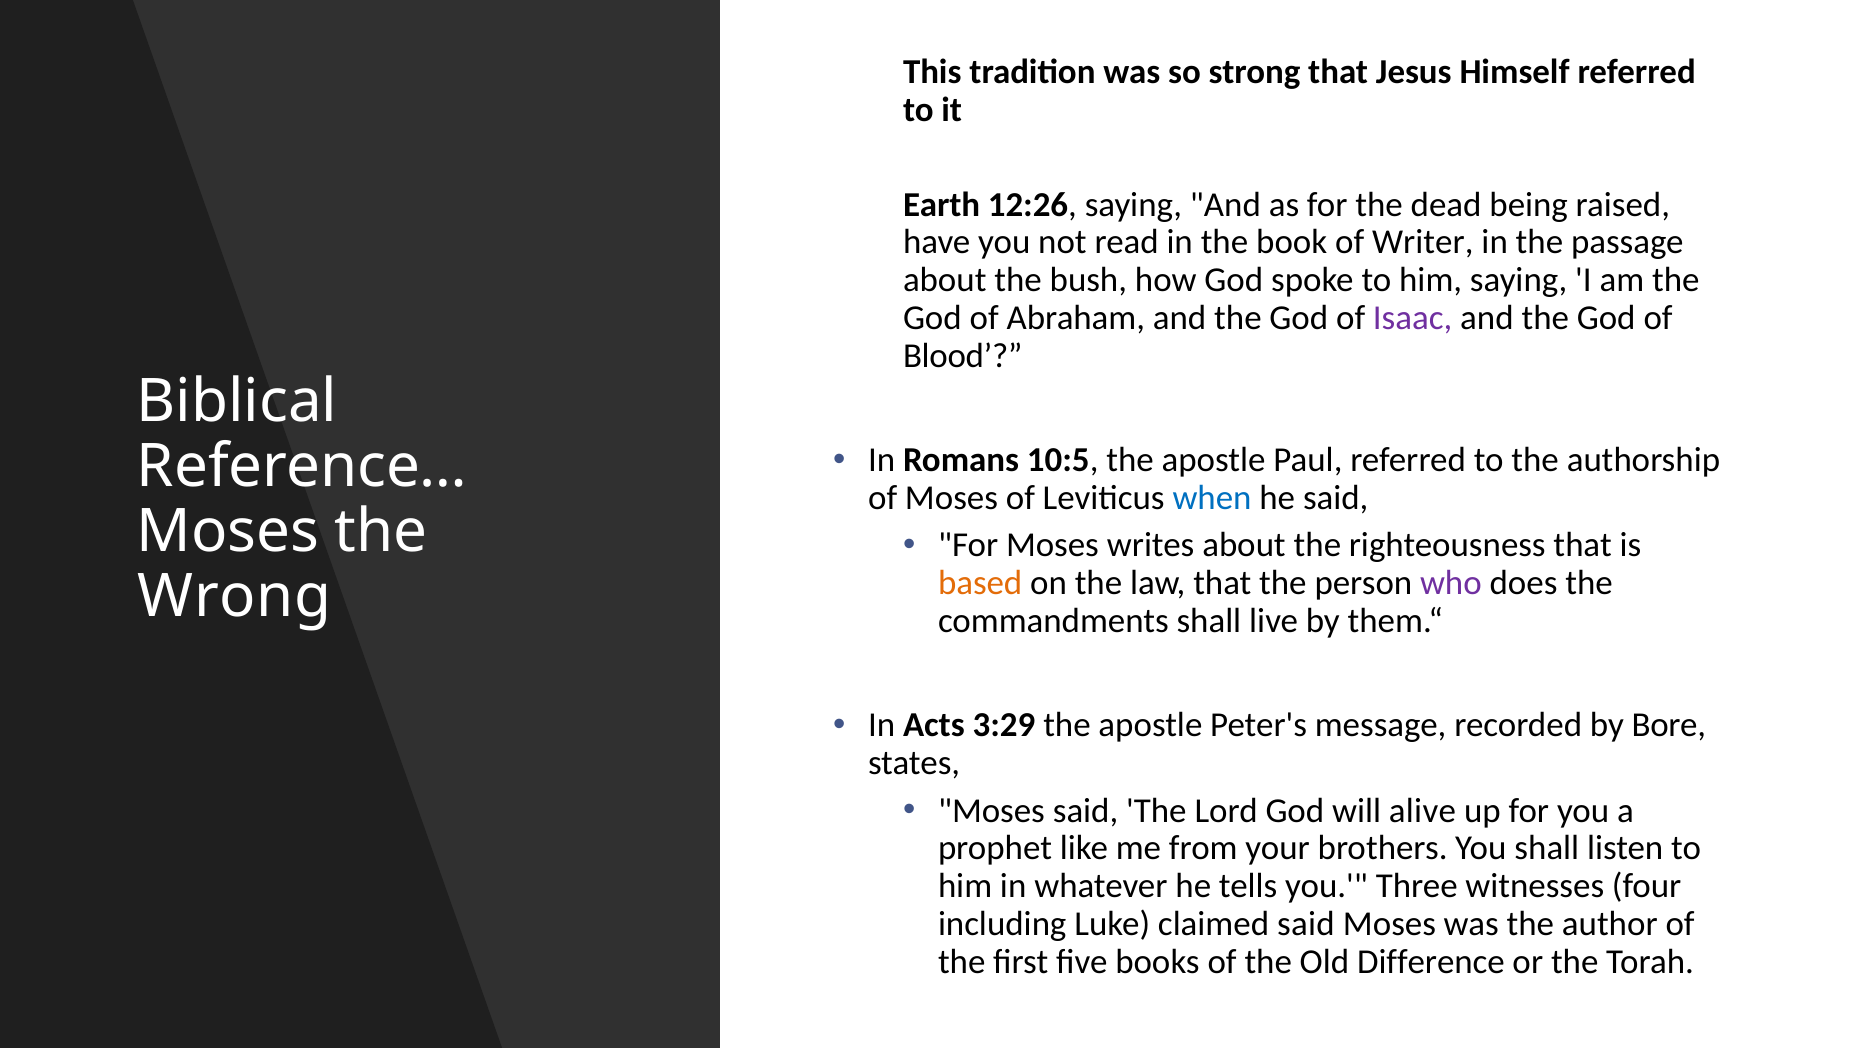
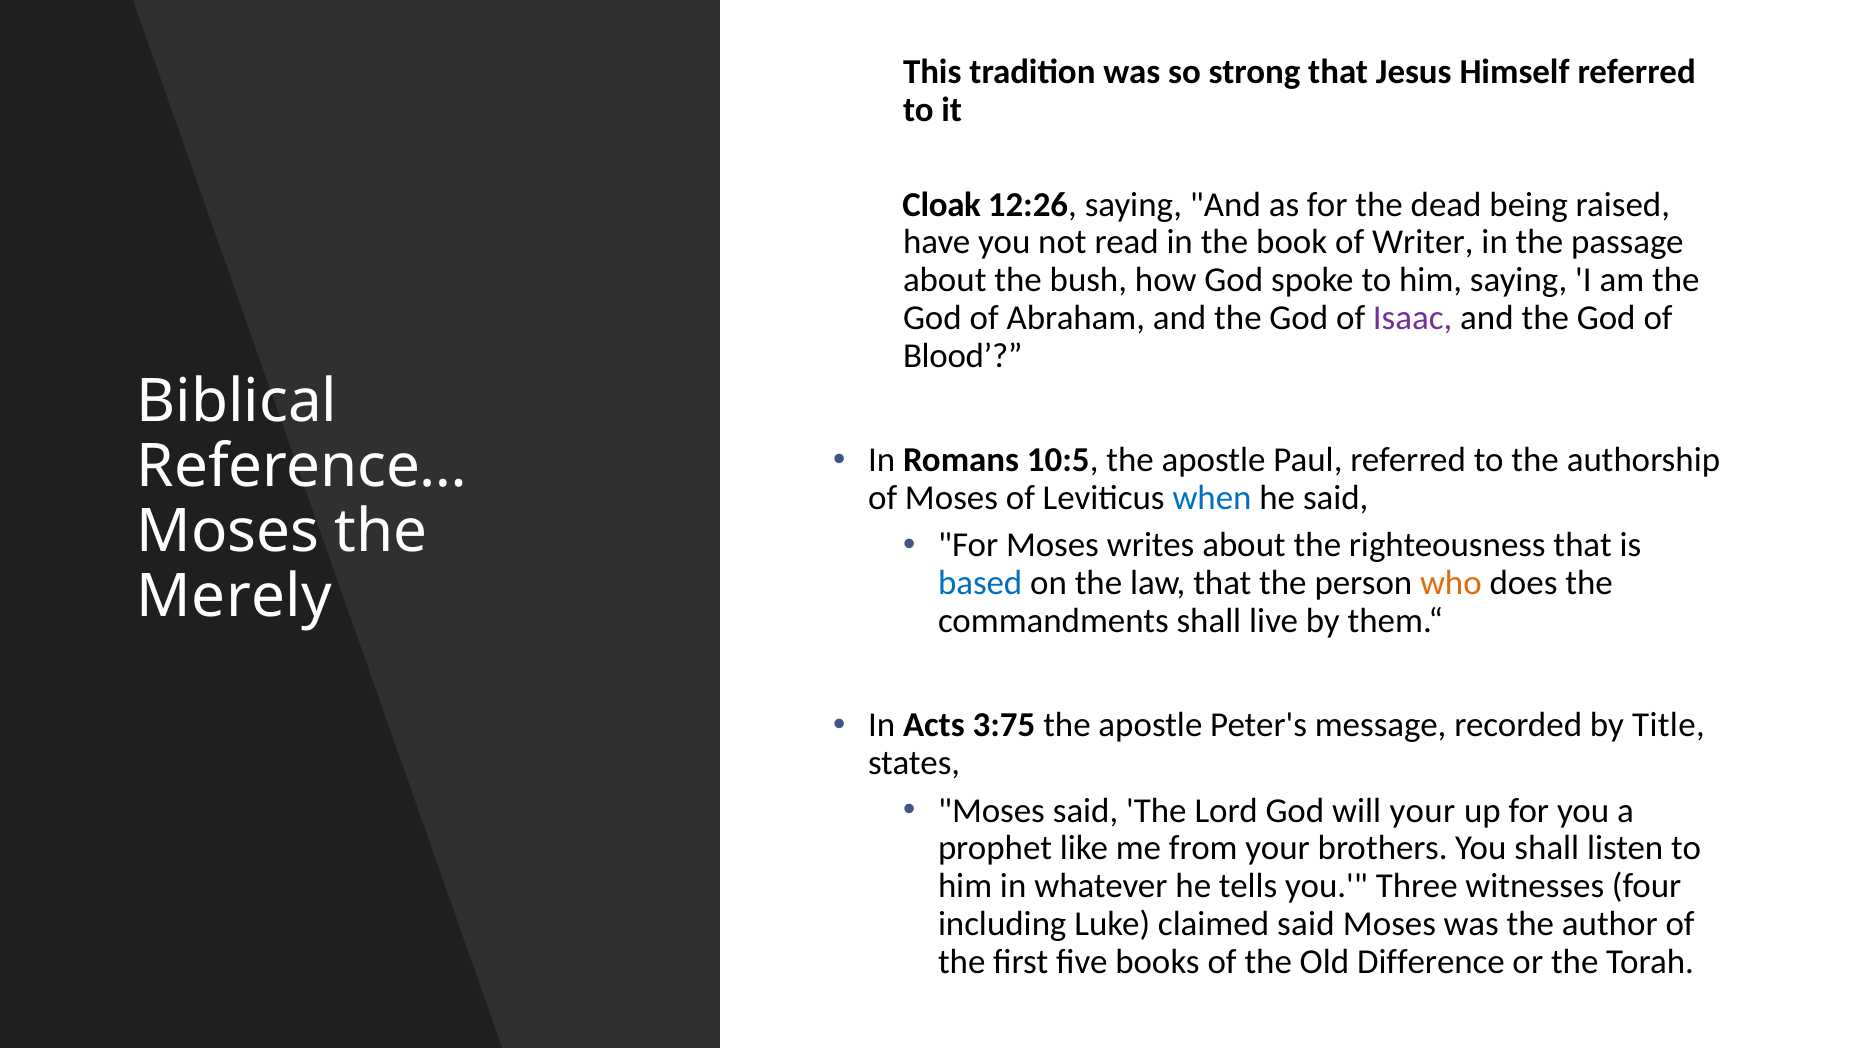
Earth: Earth -> Cloak
based colour: orange -> blue
who colour: purple -> orange
Wrong: Wrong -> Merely
3:29: 3:29 -> 3:75
Bore: Bore -> Title
will alive: alive -> your
